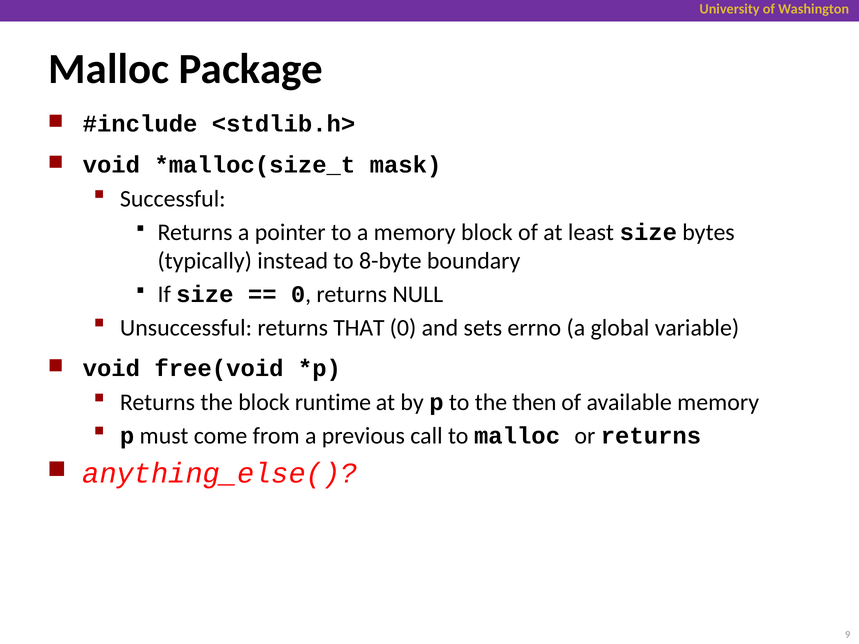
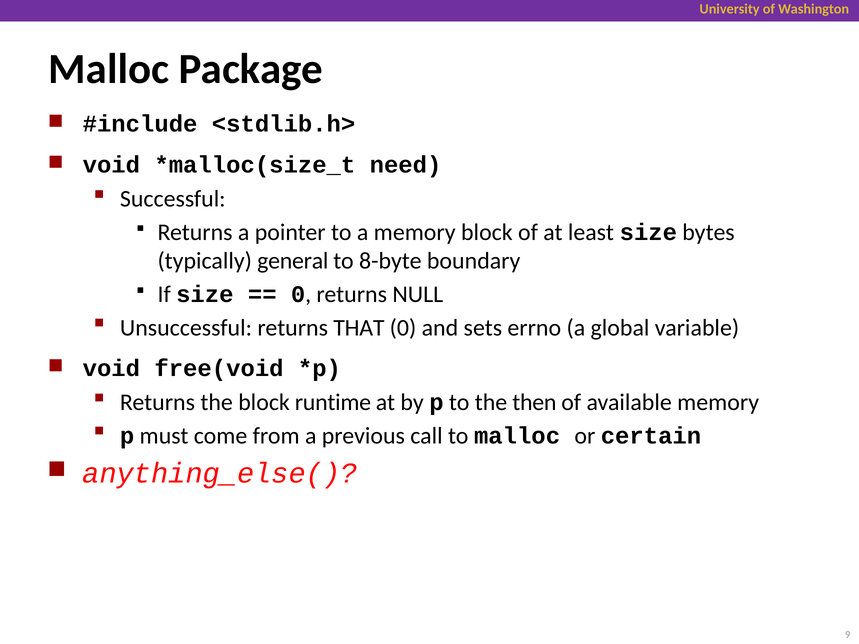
mask: mask -> need
instead: instead -> general
or returns: returns -> certain
